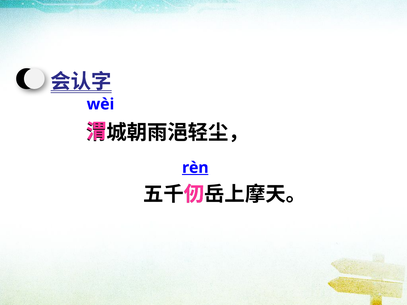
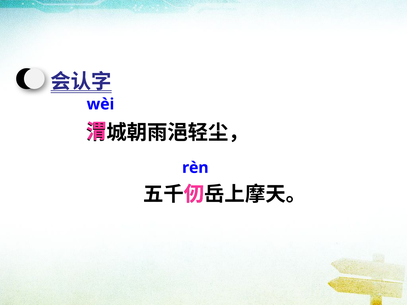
rèn underline: present -> none
